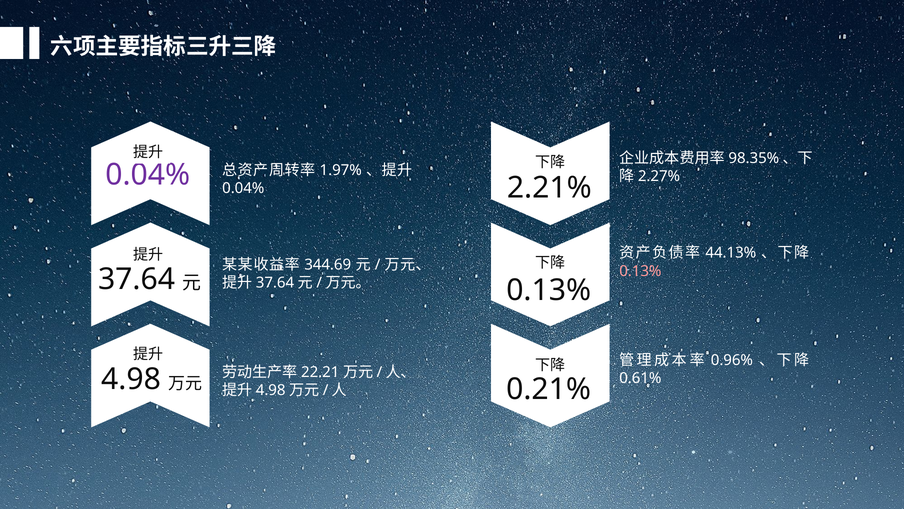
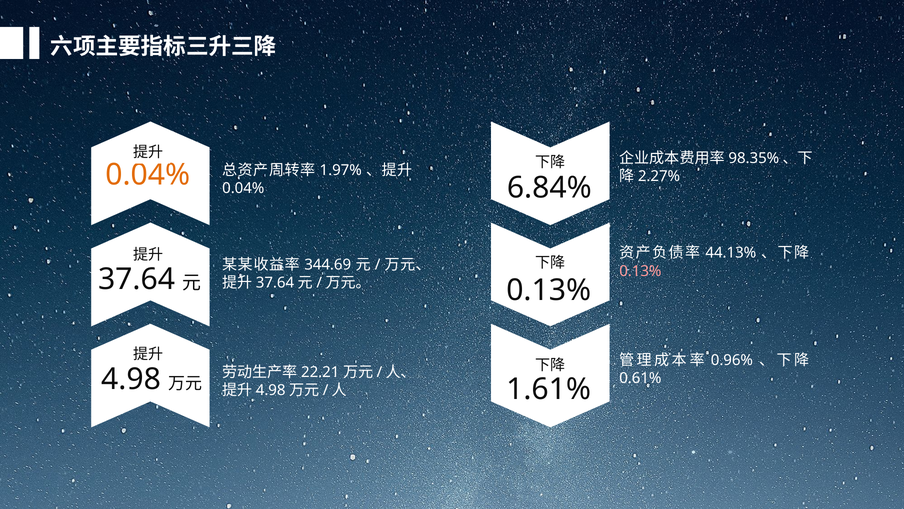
0.04% at (148, 175) colour: purple -> orange
2.21%: 2.21% -> 6.84%
0.21%: 0.21% -> 1.61%
